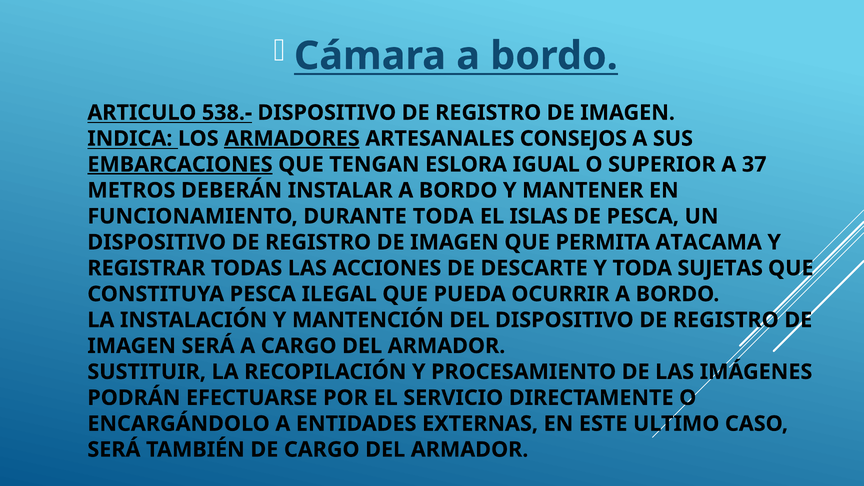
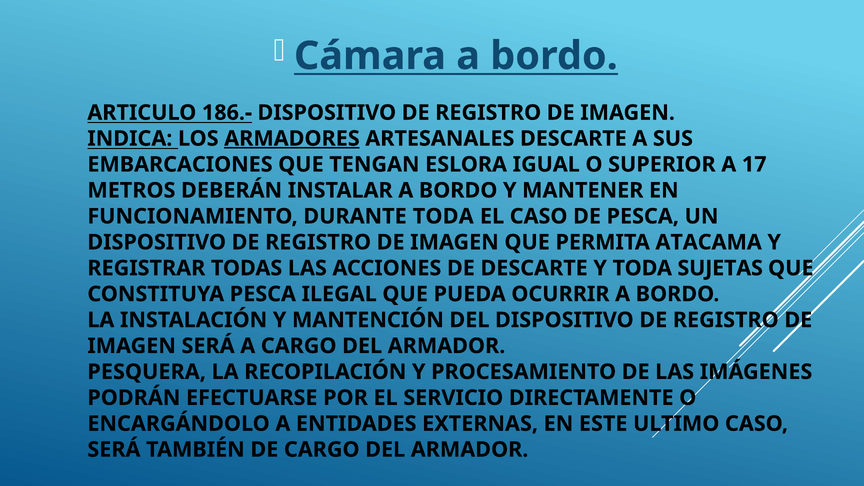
538.-: 538.- -> 186.-
ARTESANALES CONSEJOS: CONSEJOS -> DESCARTE
EMBARCACIONES underline: present -> none
37: 37 -> 17
EL ISLAS: ISLAS -> CASO
SUSTITUIR: SUSTITUIR -> PESQUERA
